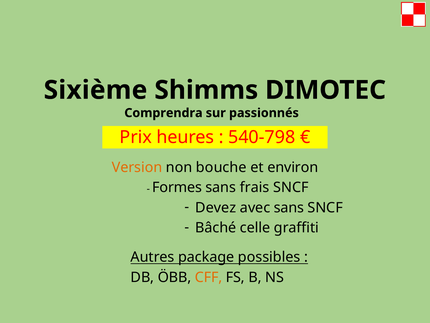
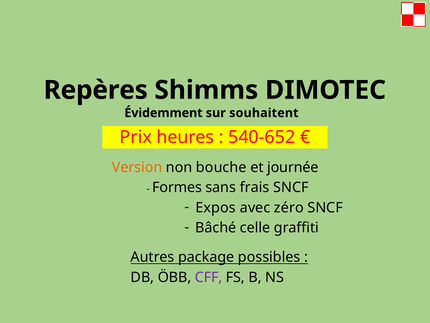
Sixième: Sixième -> Repères
Comprendra: Comprendra -> Évidemment
passionnés: passionnés -> souhaitent
540-798: 540-798 -> 540-652
environ: environ -> journée
Devez: Devez -> Expos
avec sans: sans -> zéro
CFF colour: orange -> purple
